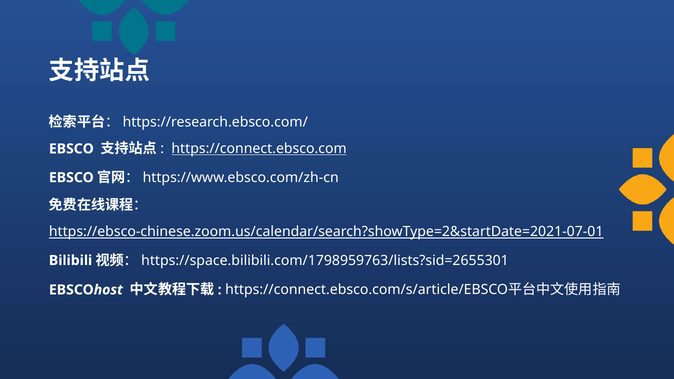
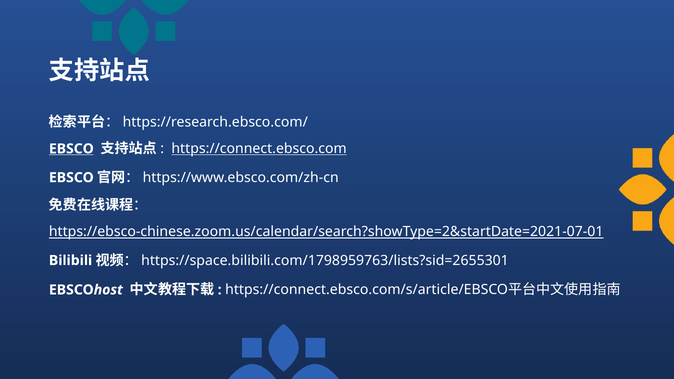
EBSCO at (71, 149) underline: none -> present
